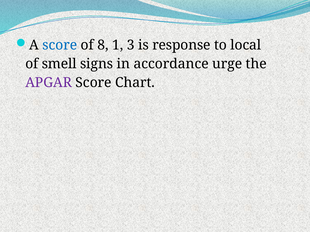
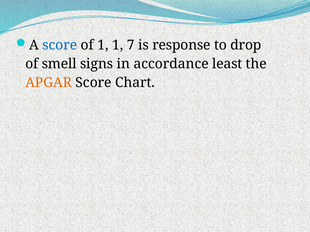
of 8: 8 -> 1
3: 3 -> 7
local: local -> drop
urge: urge -> least
APGAR colour: purple -> orange
